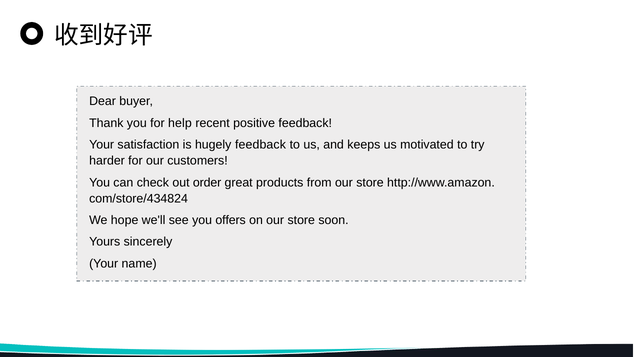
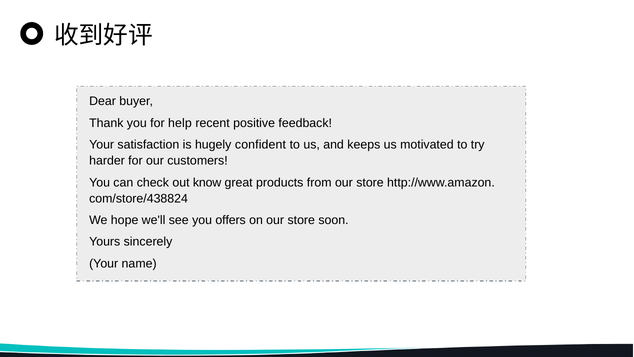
hugely feedback: feedback -> confident
order: order -> know
com/store/434824: com/store/434824 -> com/store/438824
